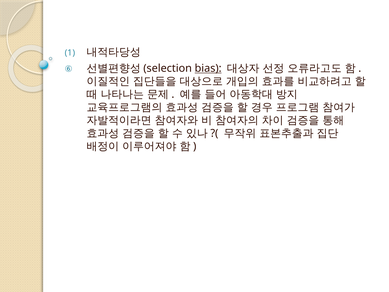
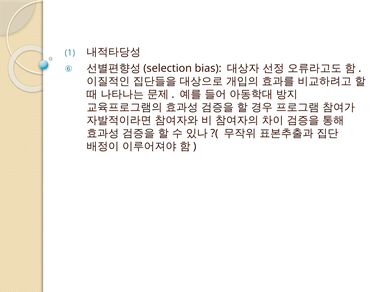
bias underline: present -> none
